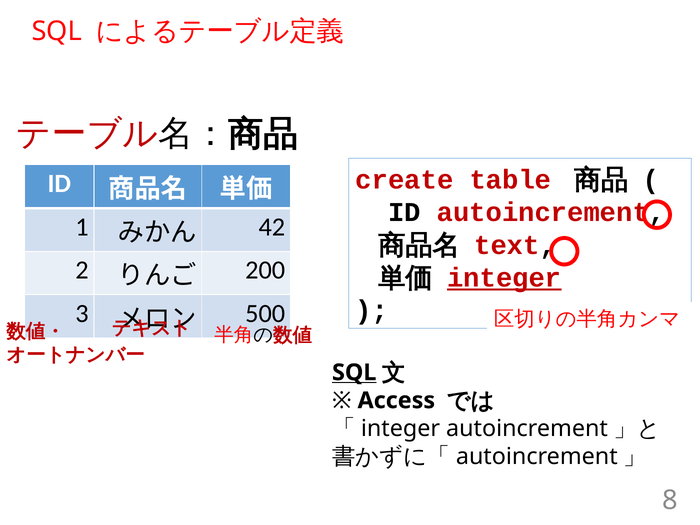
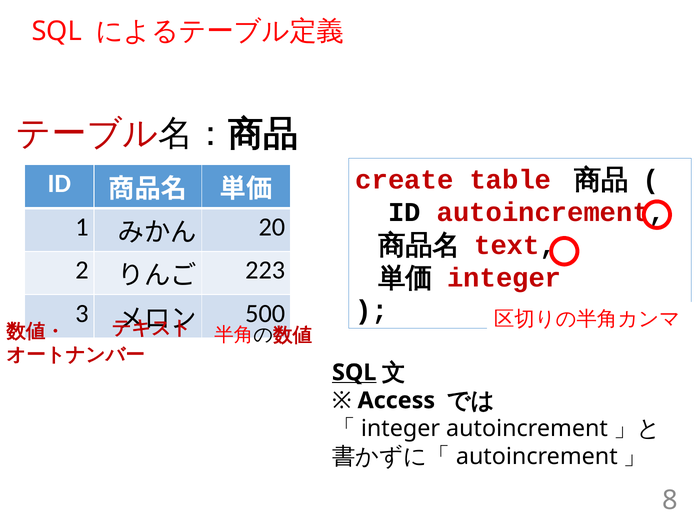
42: 42 -> 20
200: 200 -> 223
integer at (504, 278) underline: present -> none
